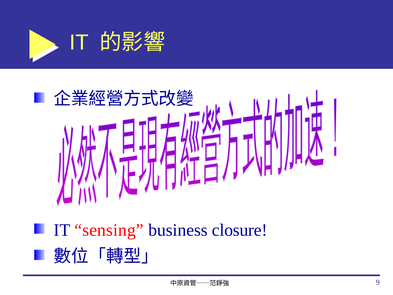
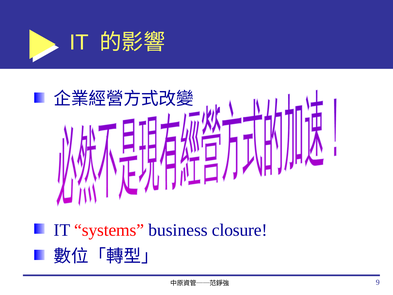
sensing: sensing -> systems
